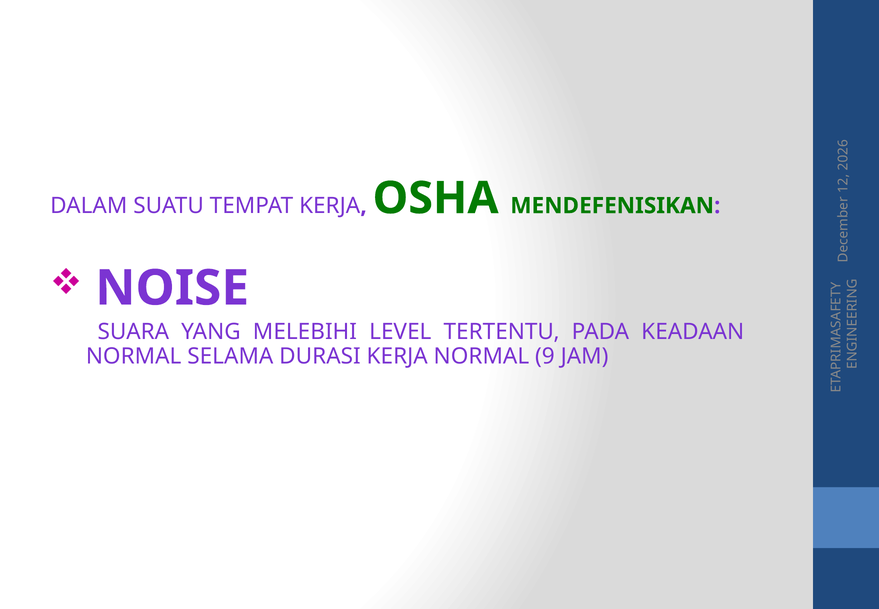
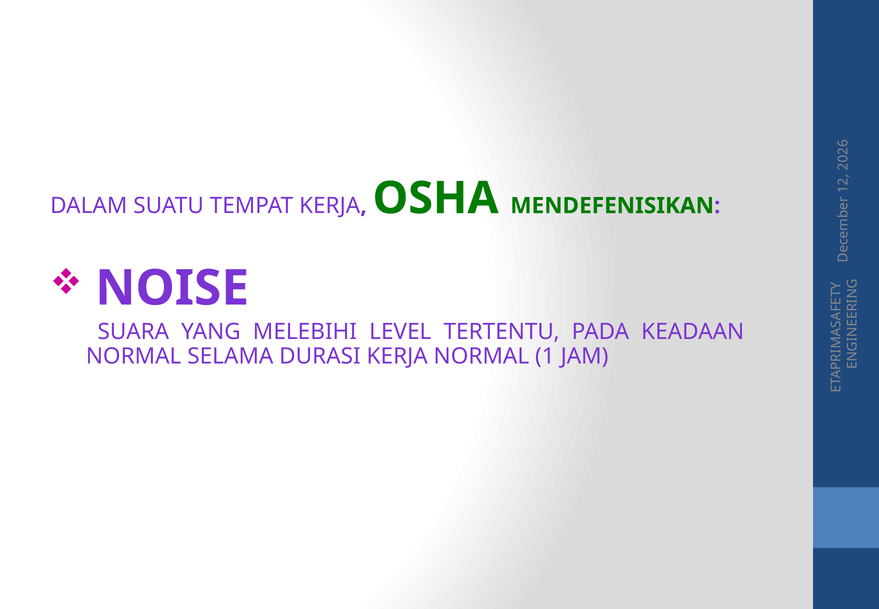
NORMAL 9: 9 -> 1
